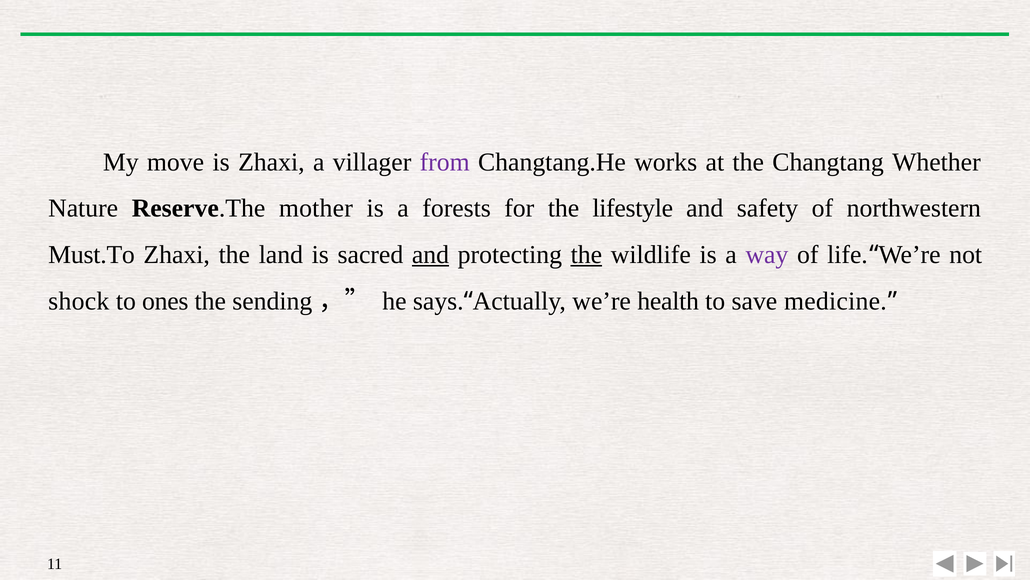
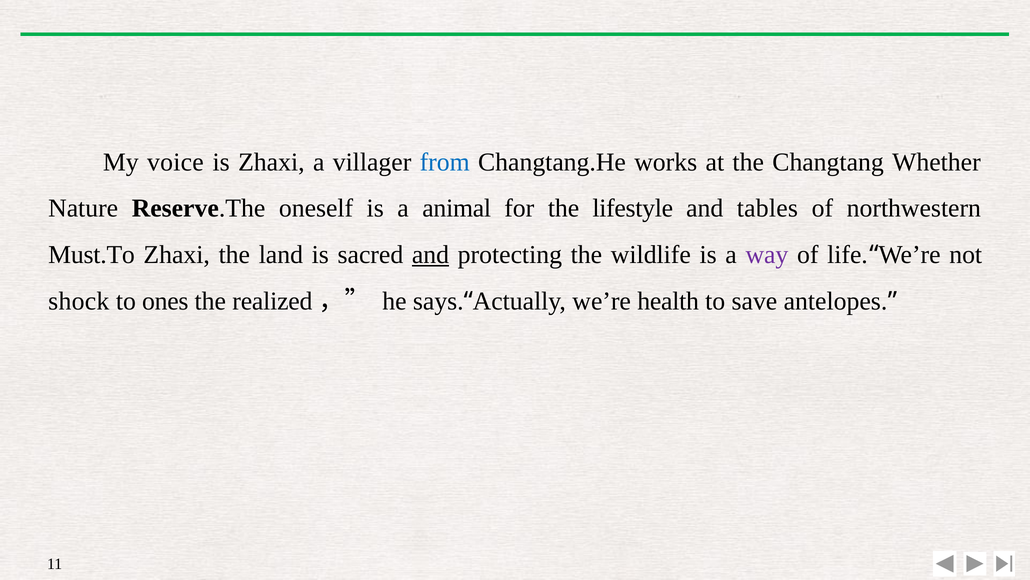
move: move -> voice
from colour: purple -> blue
mother: mother -> oneself
forests: forests -> animal
safety: safety -> tables
the at (586, 255) underline: present -> none
sending: sending -> realized
medicine: medicine -> antelopes
